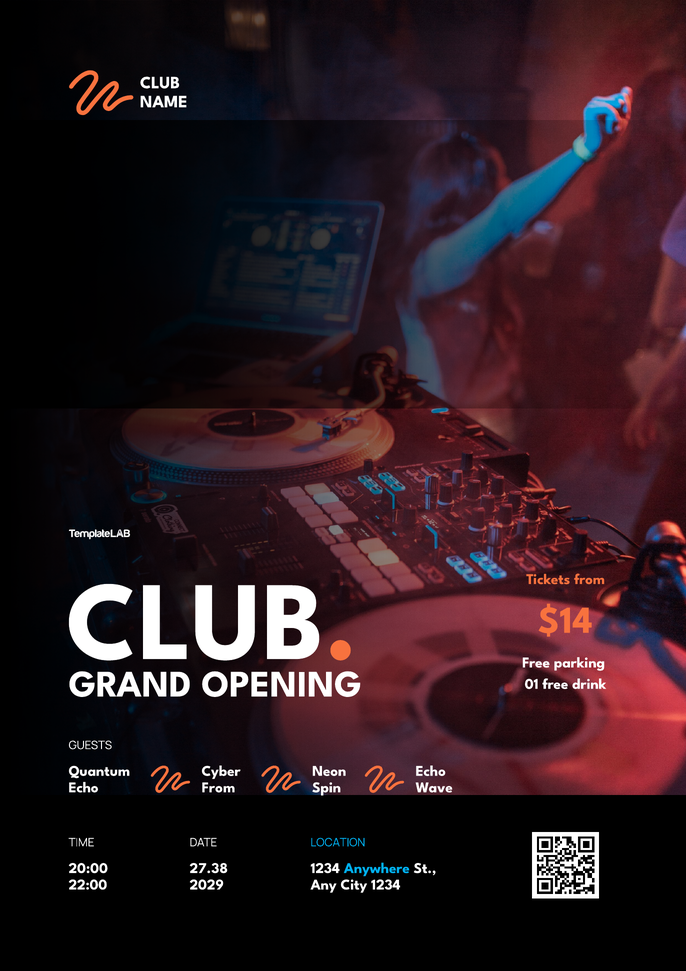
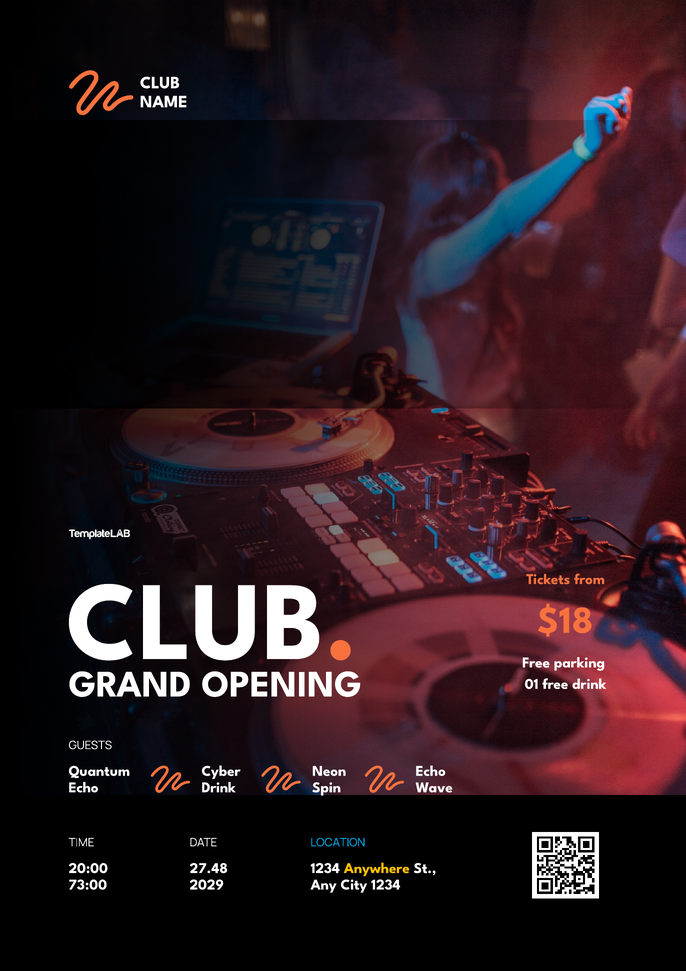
$14: $14 -> $18
From at (218, 787): From -> Drink
27.38: 27.38 -> 27.48
Anywhere colour: light blue -> yellow
22:00: 22:00 -> 73:00
